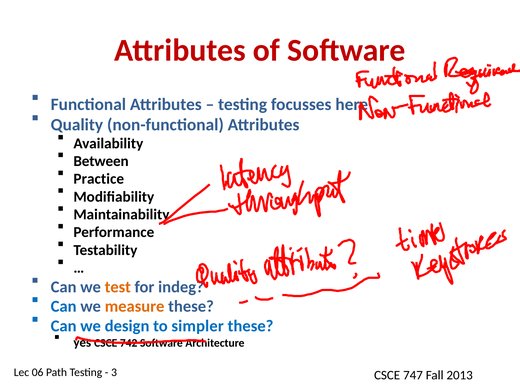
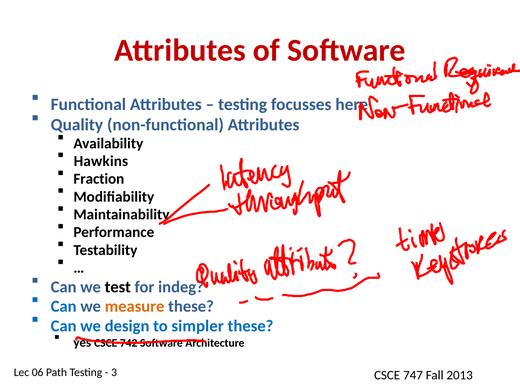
Between: Between -> Hawkins
Practice: Practice -> Fraction
test colour: orange -> black
